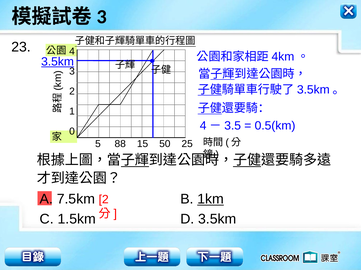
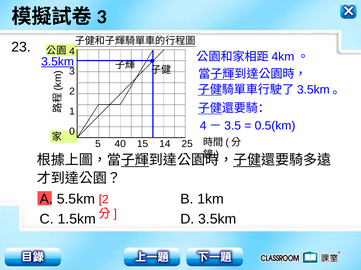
88: 88 -> 40
50: 50 -> 14
7.5km: 7.5km -> 5.5km
1km underline: present -> none
